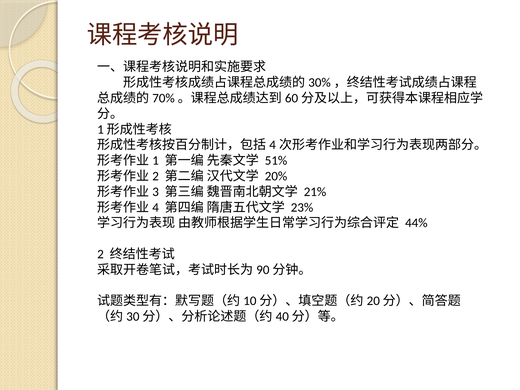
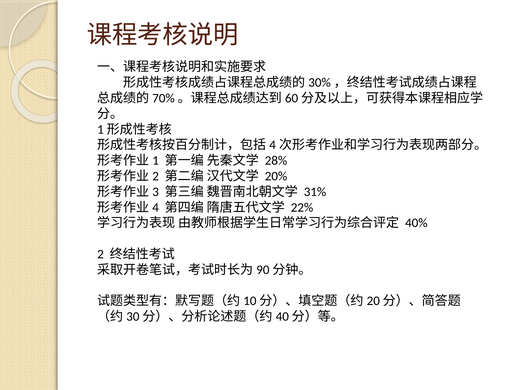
51%: 51% -> 28%
21%: 21% -> 31%
23%: 23% -> 22%
44%: 44% -> 40%
